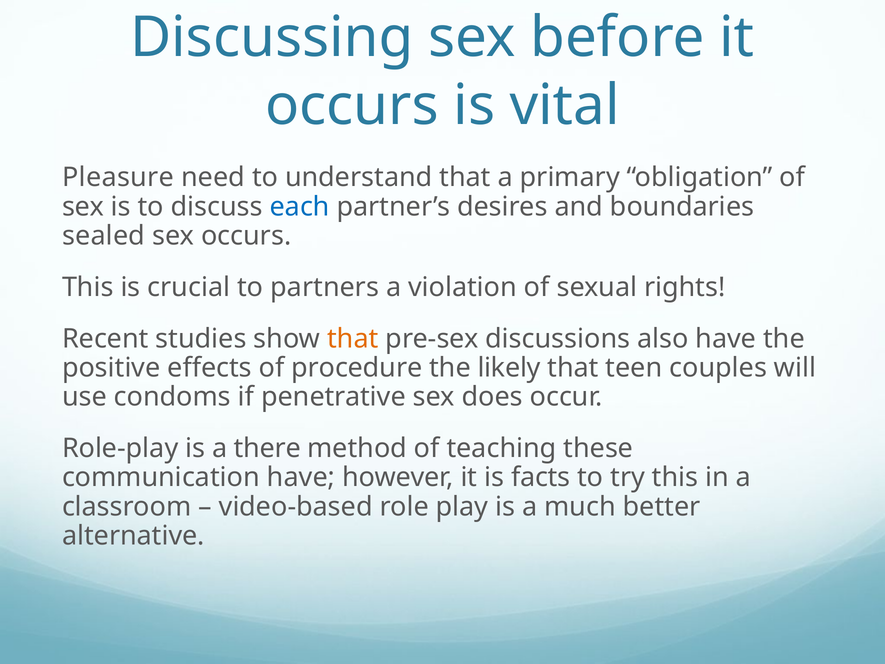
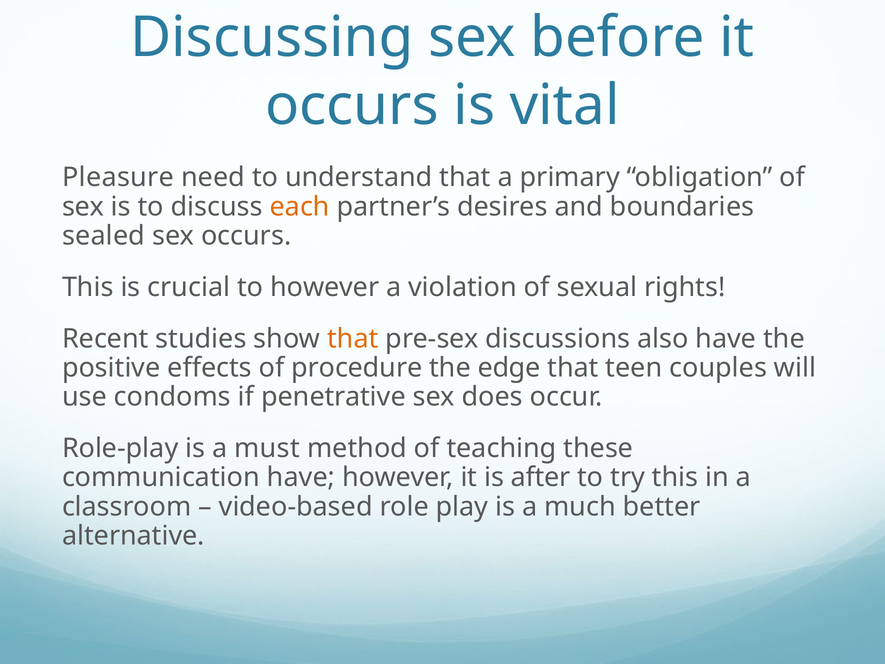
each colour: blue -> orange
to partners: partners -> however
likely: likely -> edge
there: there -> must
facts: facts -> after
